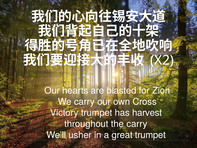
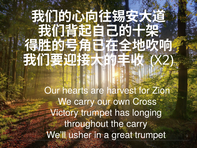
blasted: blasted -> harvest
harvest: harvest -> longing
